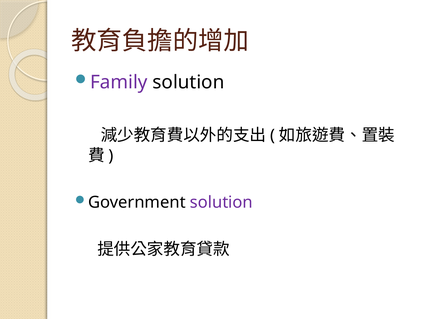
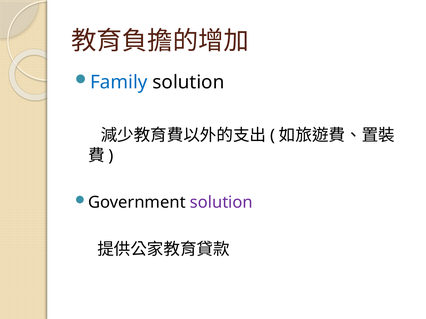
Family colour: purple -> blue
